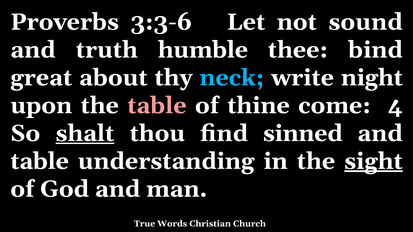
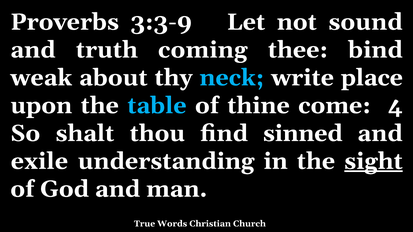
3:3-6: 3:3-6 -> 3:3-9
humble: humble -> coming
great: great -> weak
night: night -> place
table at (157, 106) colour: pink -> light blue
shalt underline: present -> none
table at (40, 161): table -> exile
